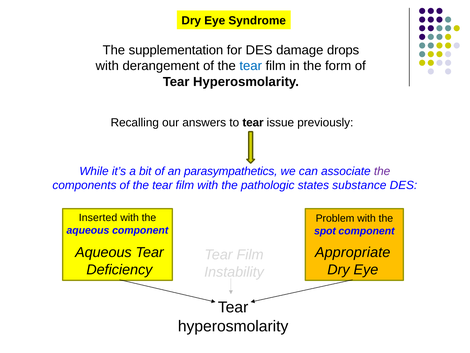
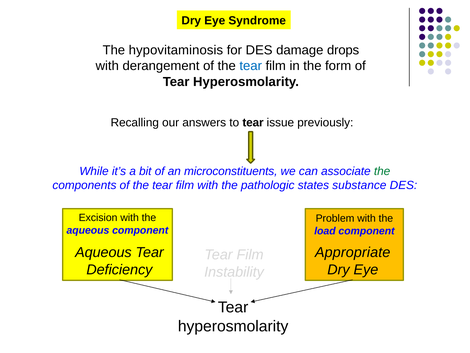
supplementation: supplementation -> hypovitaminosis
parasympathetics: parasympathetics -> microconstituents
the at (382, 171) colour: purple -> green
Inserted: Inserted -> Excision
spot: spot -> load
